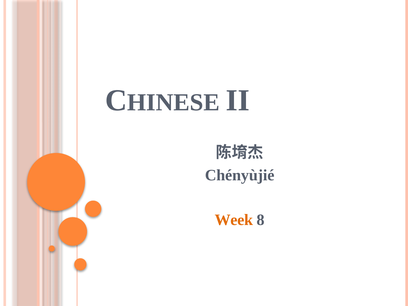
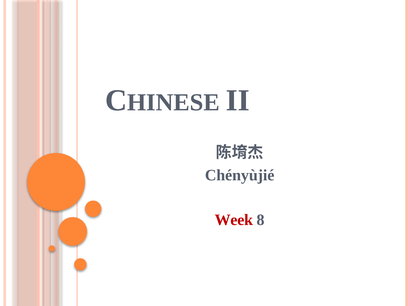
Week colour: orange -> red
